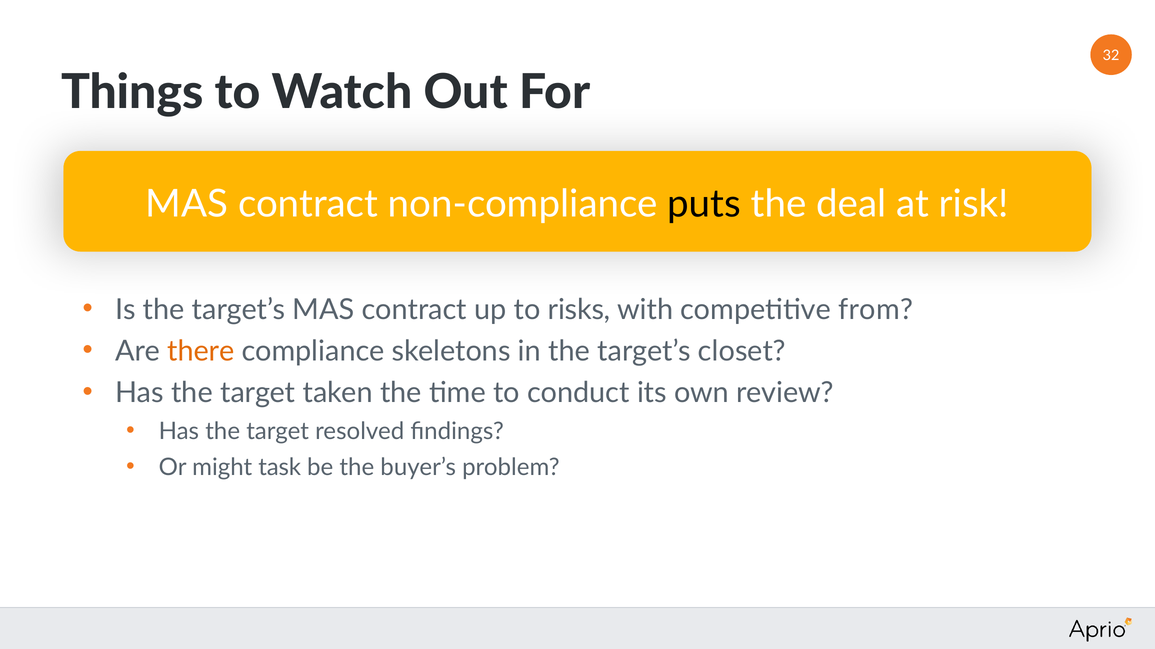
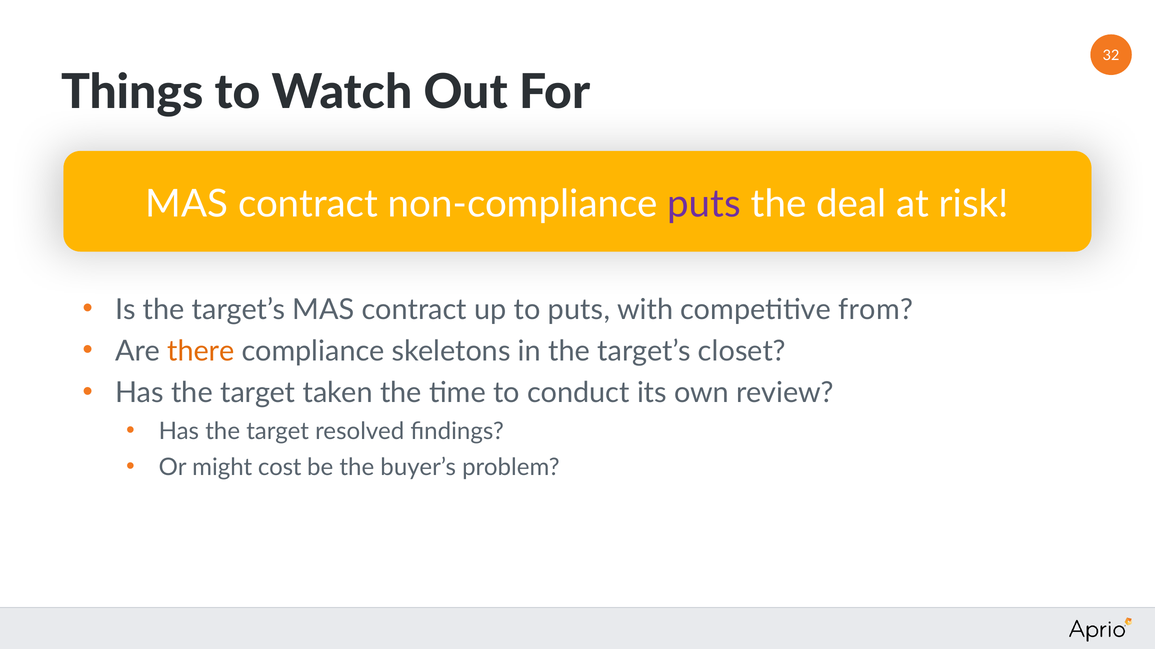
puts at (704, 204) colour: black -> purple
to risks: risks -> puts
task: task -> cost
